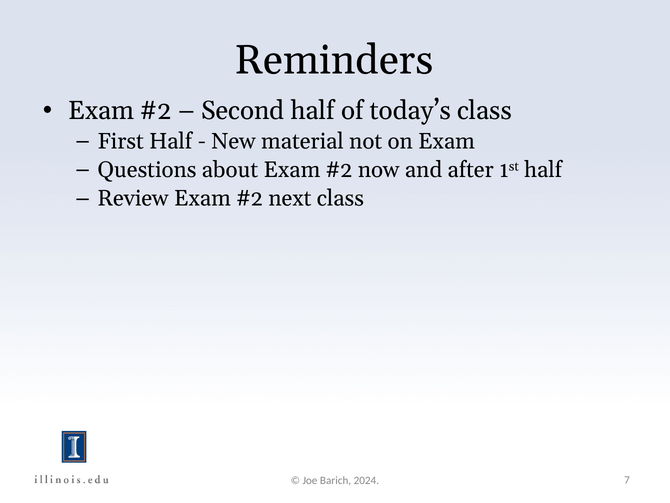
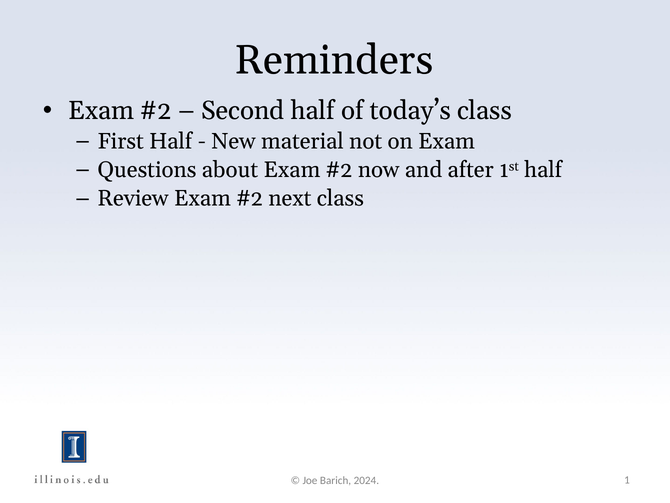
7: 7 -> 1
